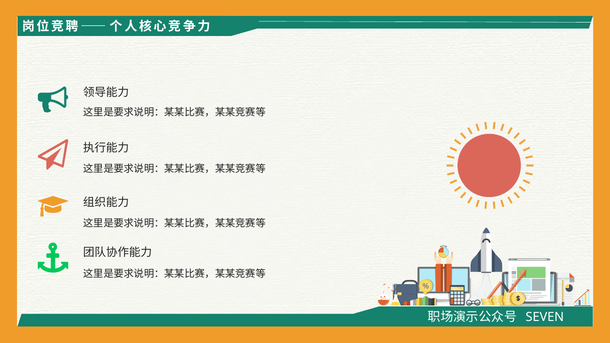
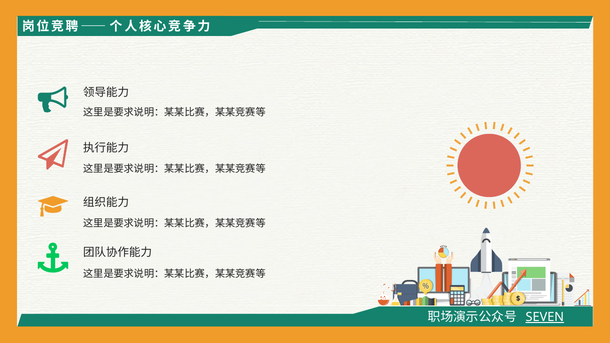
SEVEN underline: none -> present
